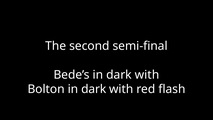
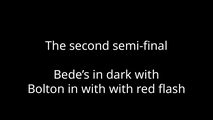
Bolton in dark: dark -> with
